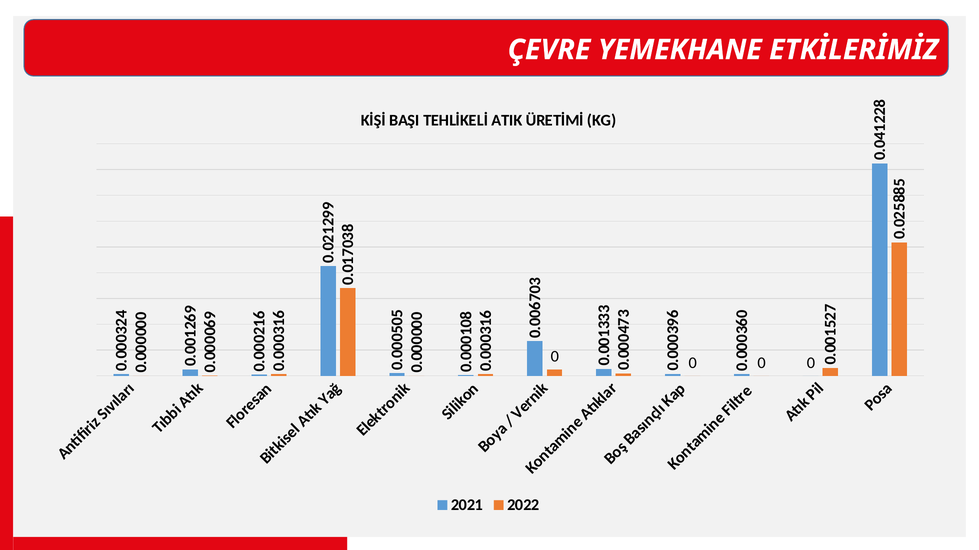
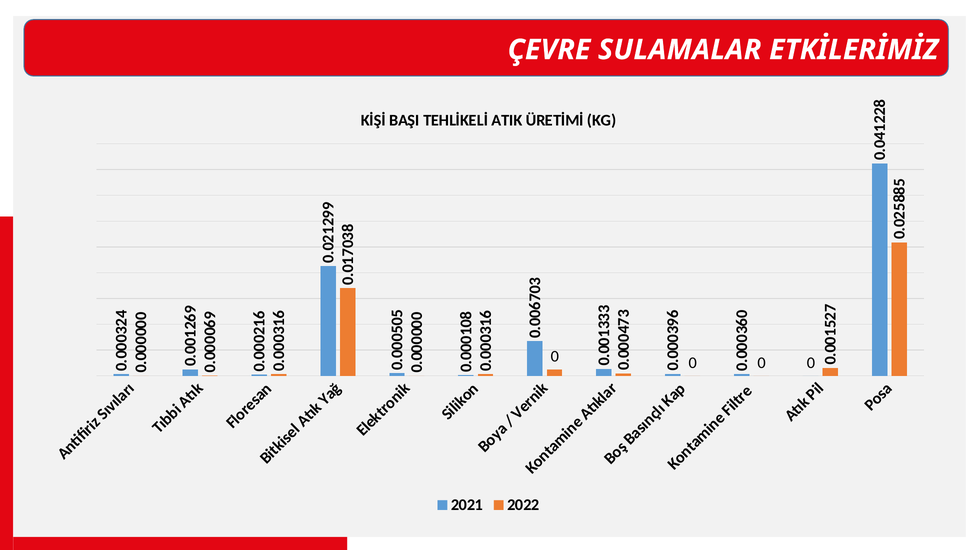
YEMEKHANE: YEMEKHANE -> SULAMALAR
